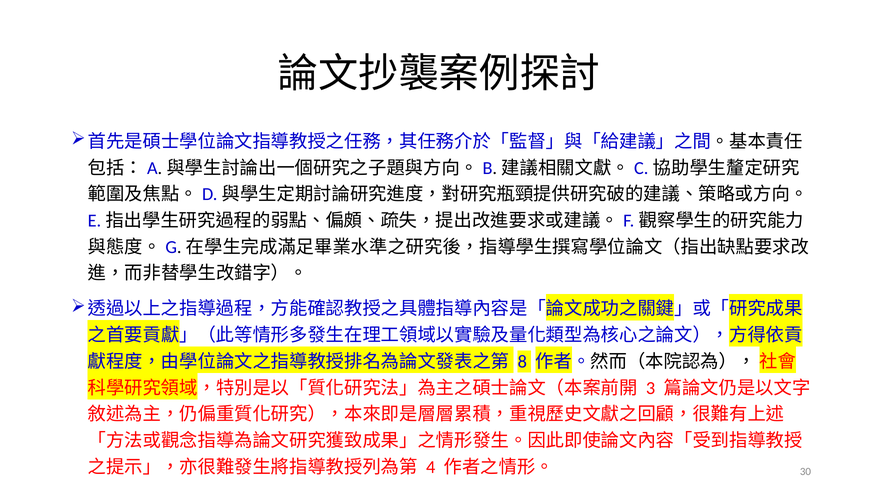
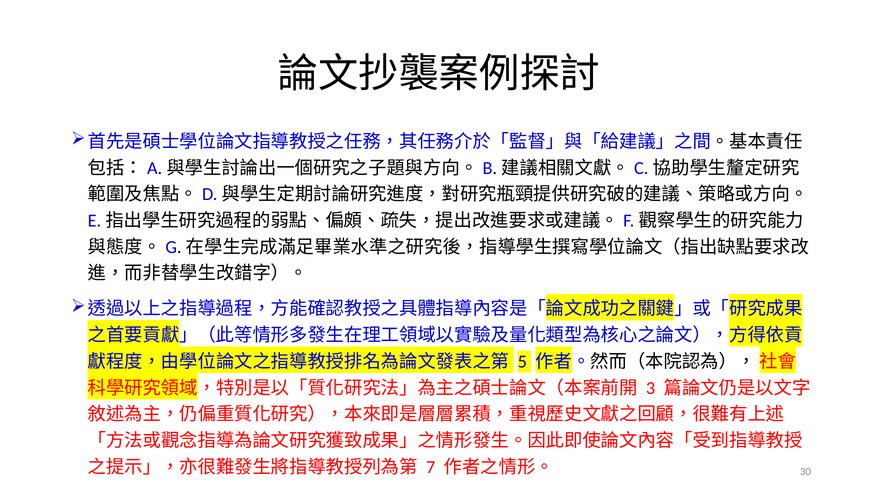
8: 8 -> 5
4: 4 -> 7
